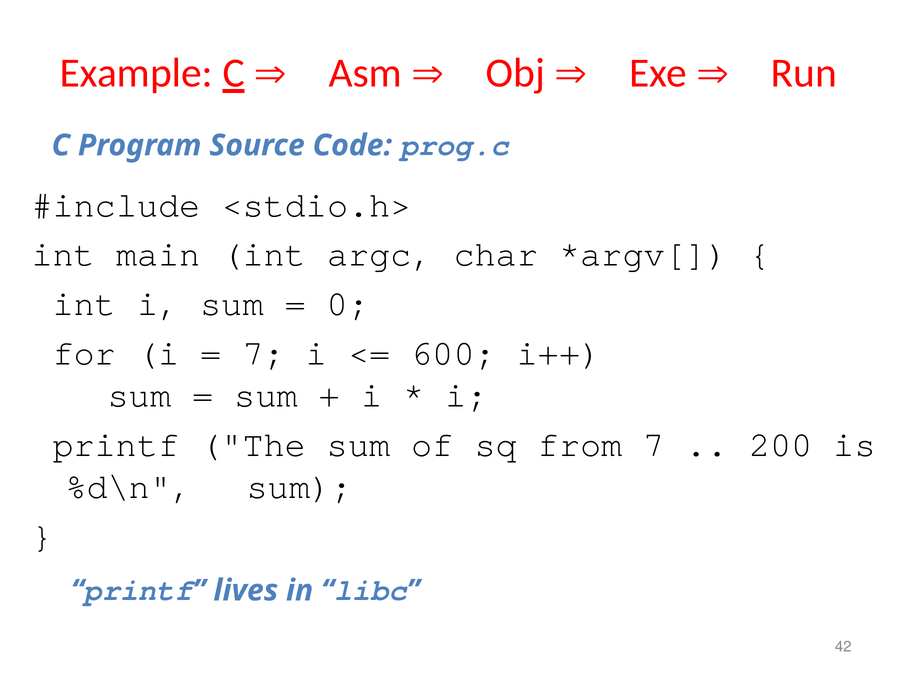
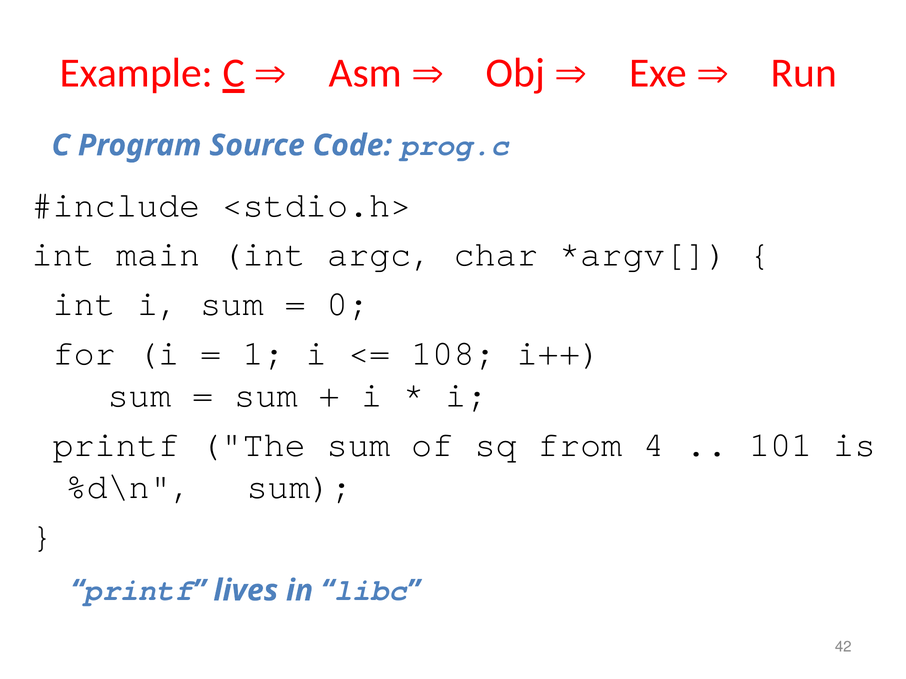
7 at (264, 353): 7 -> 1
600: 600 -> 108
from 7: 7 -> 4
200: 200 -> 101
